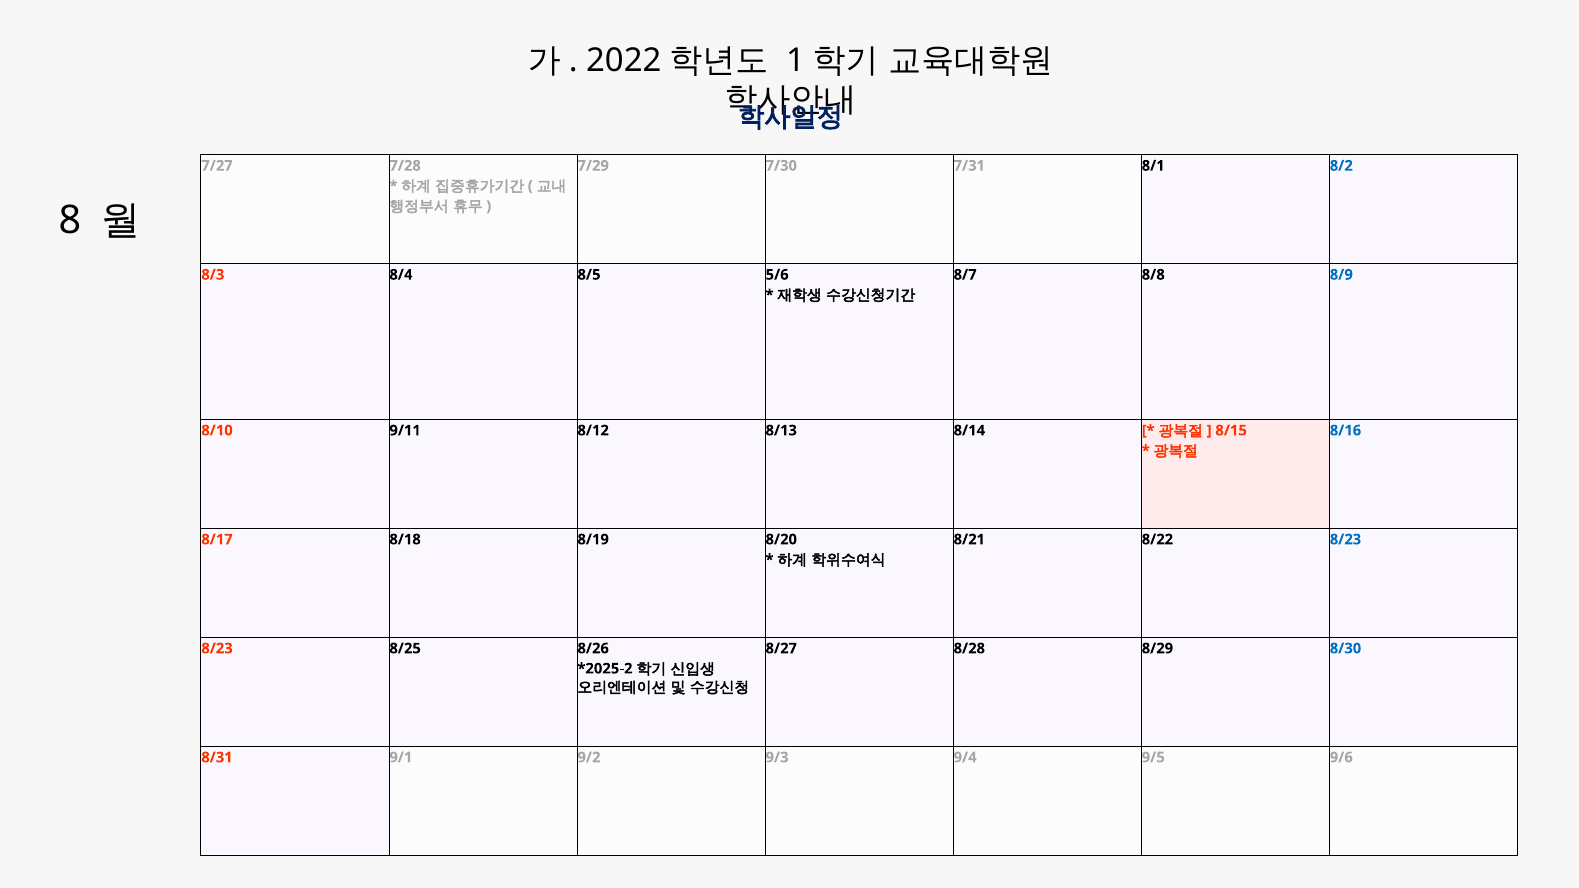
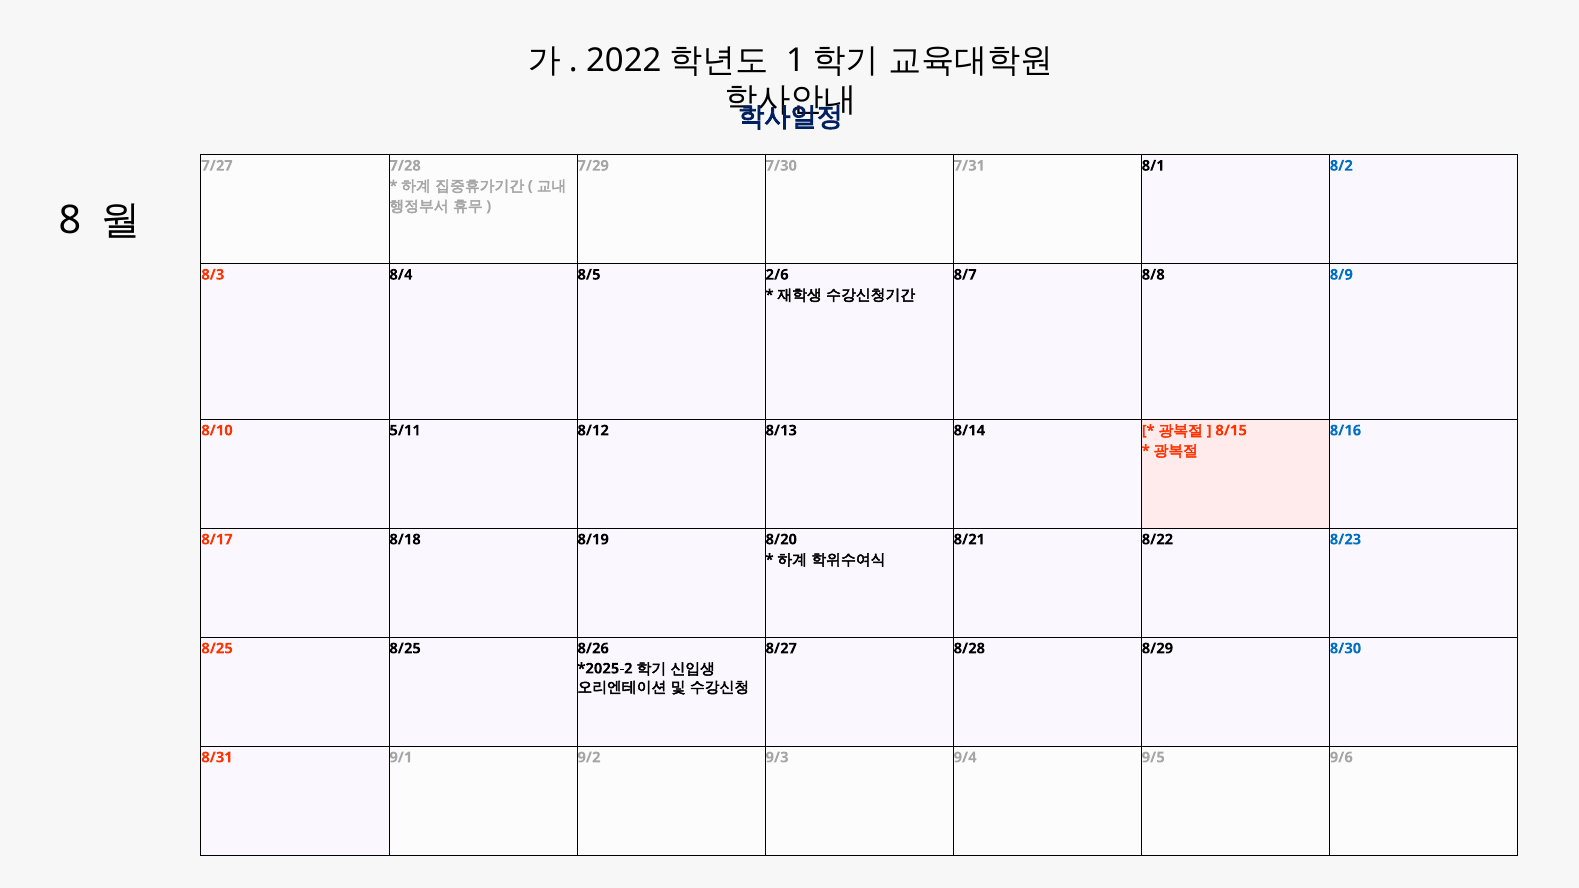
5/6: 5/6 -> 2/6
9/11: 9/11 -> 5/11
8/23 at (217, 649): 8/23 -> 8/25
